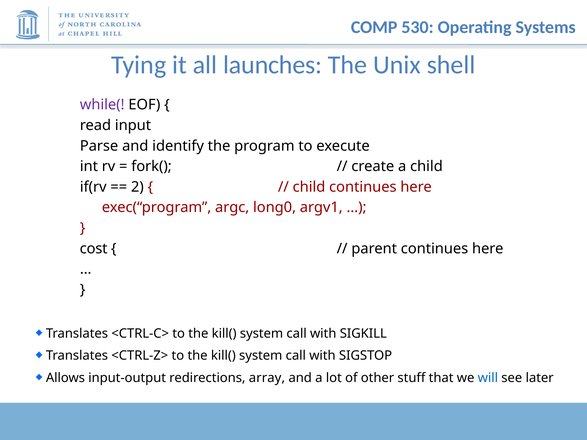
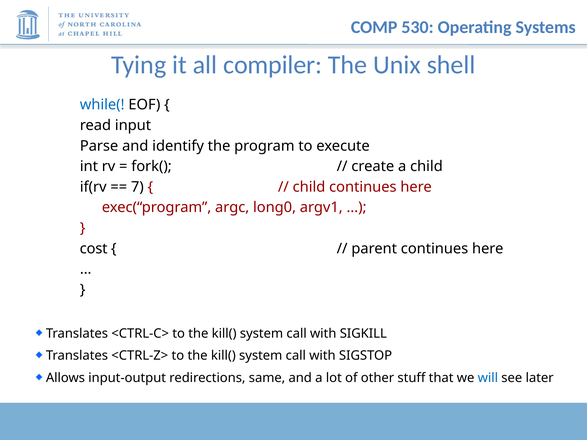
launches: launches -> compiler
while( colour: purple -> blue
2: 2 -> 7
array: array -> same
